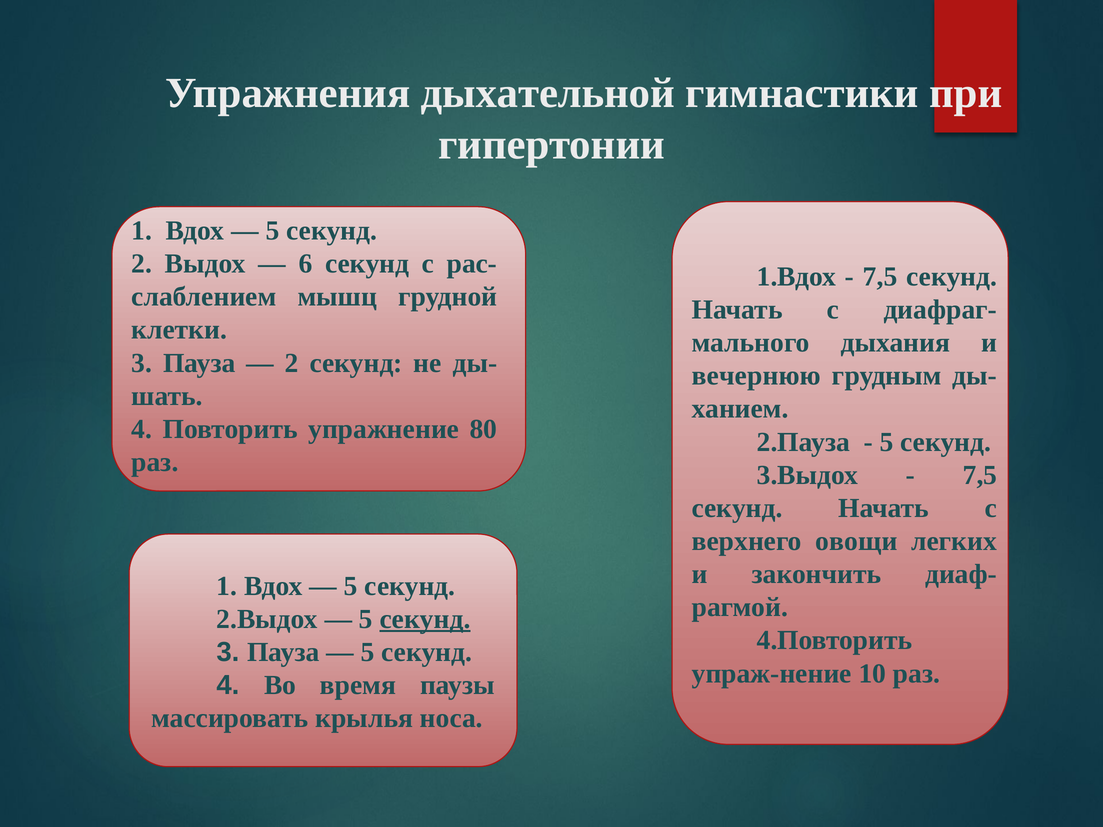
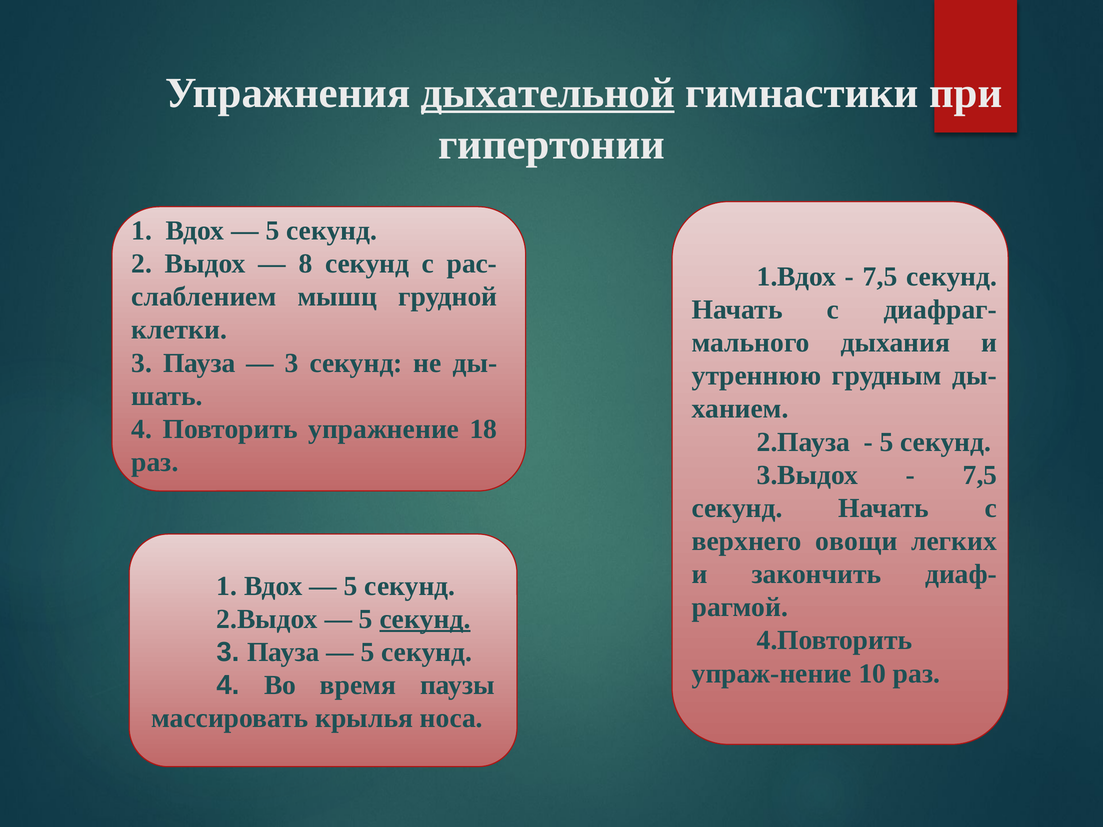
дыхательной underline: none -> present
6: 6 -> 8
2 at (292, 363): 2 -> 3
вечернюю: вечернюю -> утреннюю
80: 80 -> 18
